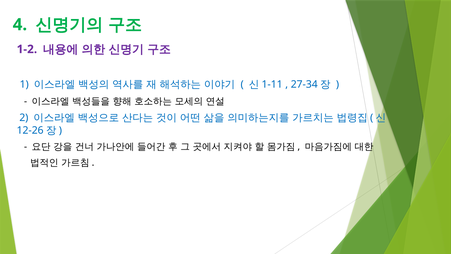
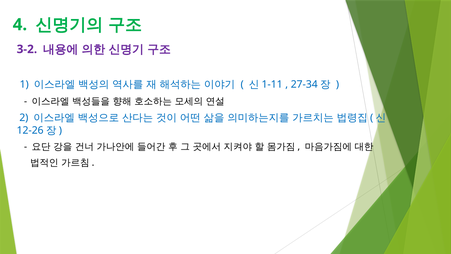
1-2: 1-2 -> 3-2
